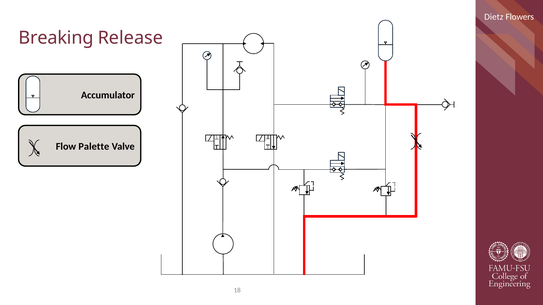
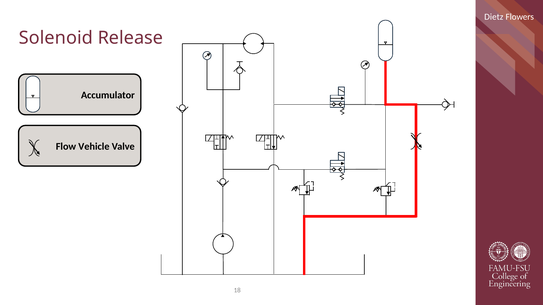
Breaking: Breaking -> Solenoid
Palette: Palette -> Vehicle
